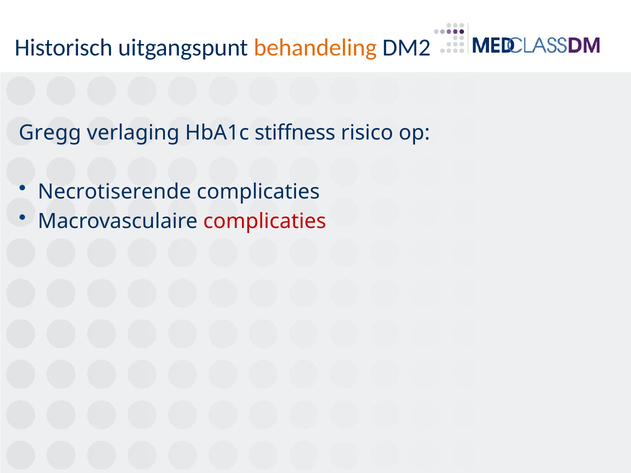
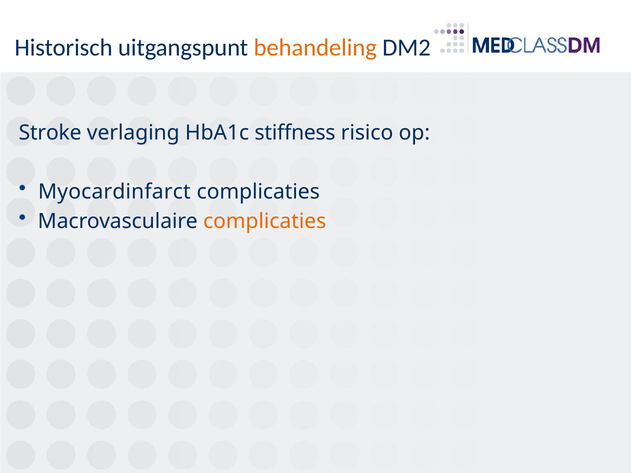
Gregg: Gregg -> Stroke
Necrotiserende: Necrotiserende -> Myocardinfarct
complicaties at (265, 221) colour: red -> orange
